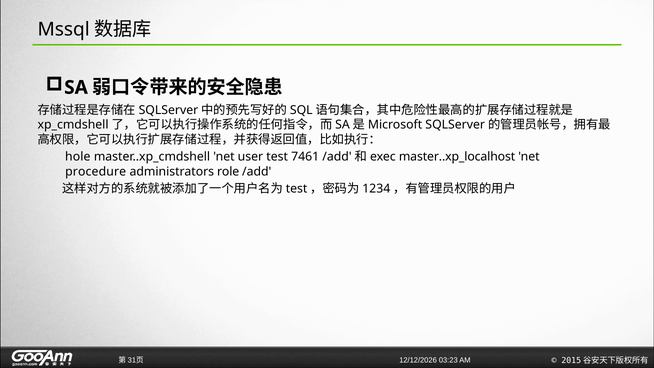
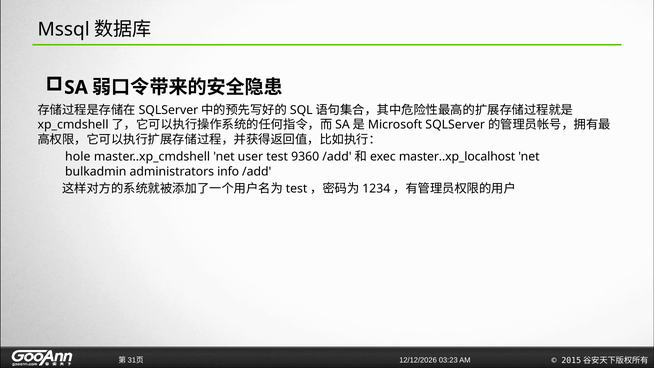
7461: 7461 -> 9360
procedure: procedure -> bulkadmin
role: role -> info
